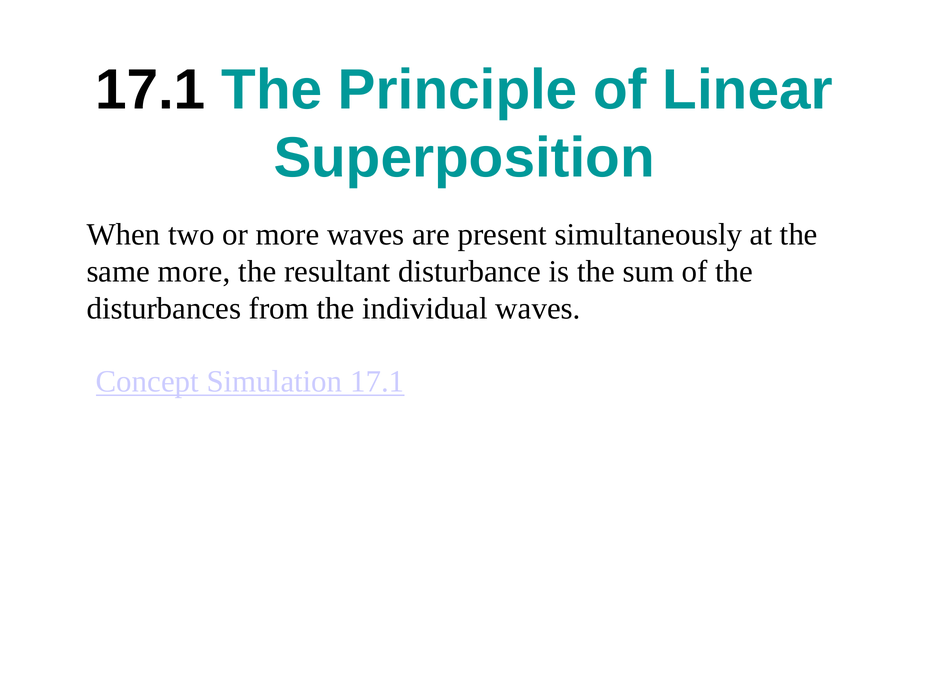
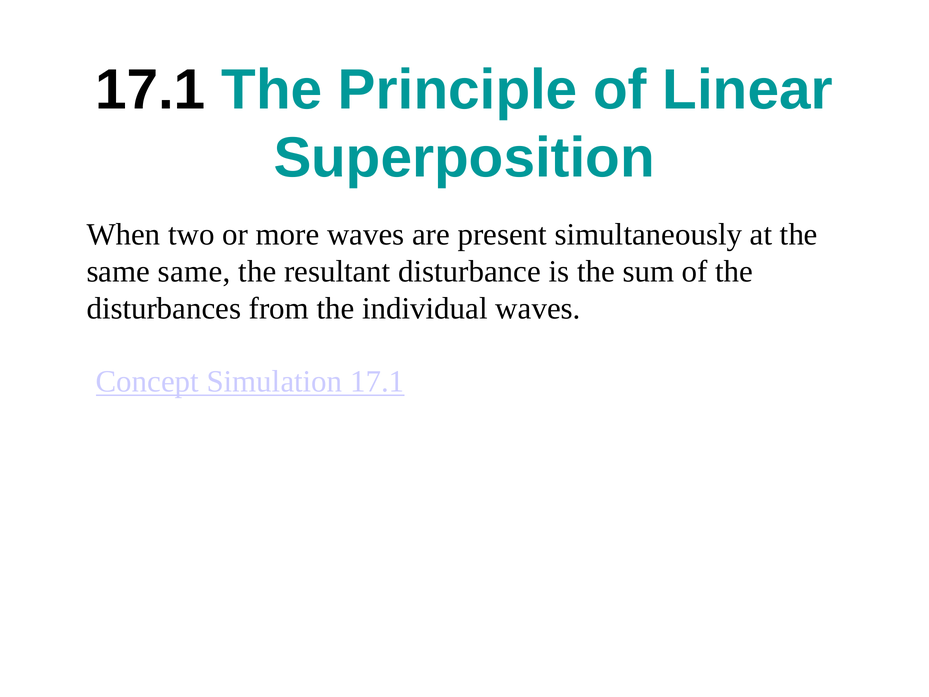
same more: more -> same
